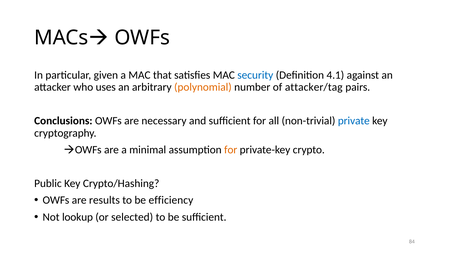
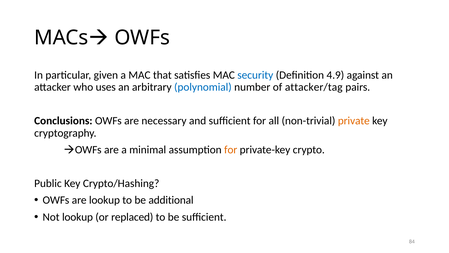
4.1: 4.1 -> 4.9
polynomial colour: orange -> blue
private colour: blue -> orange
are results: results -> lookup
efficiency: efficiency -> additional
selected: selected -> replaced
